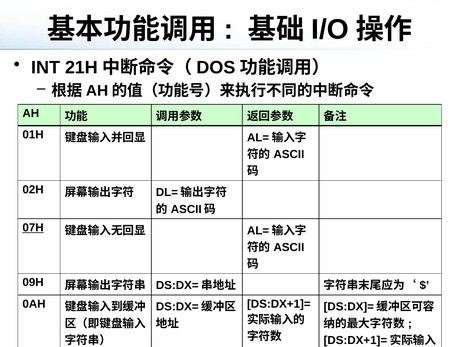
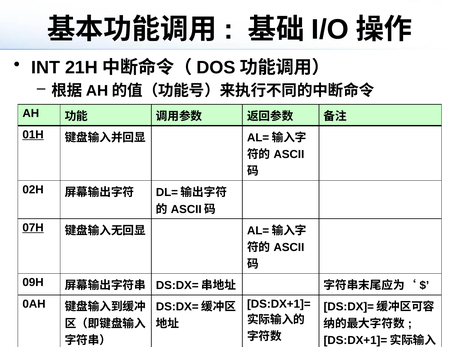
01H underline: none -> present
